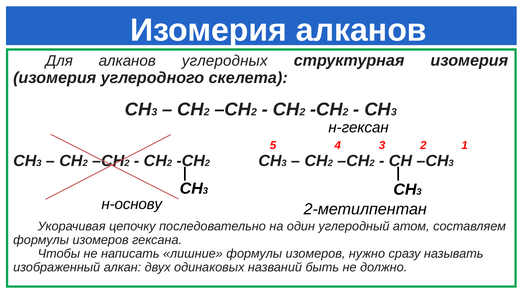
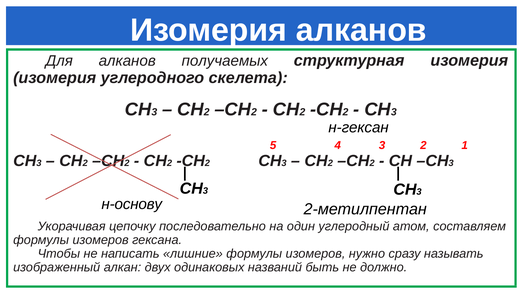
углеродных: углеродных -> получаемых
